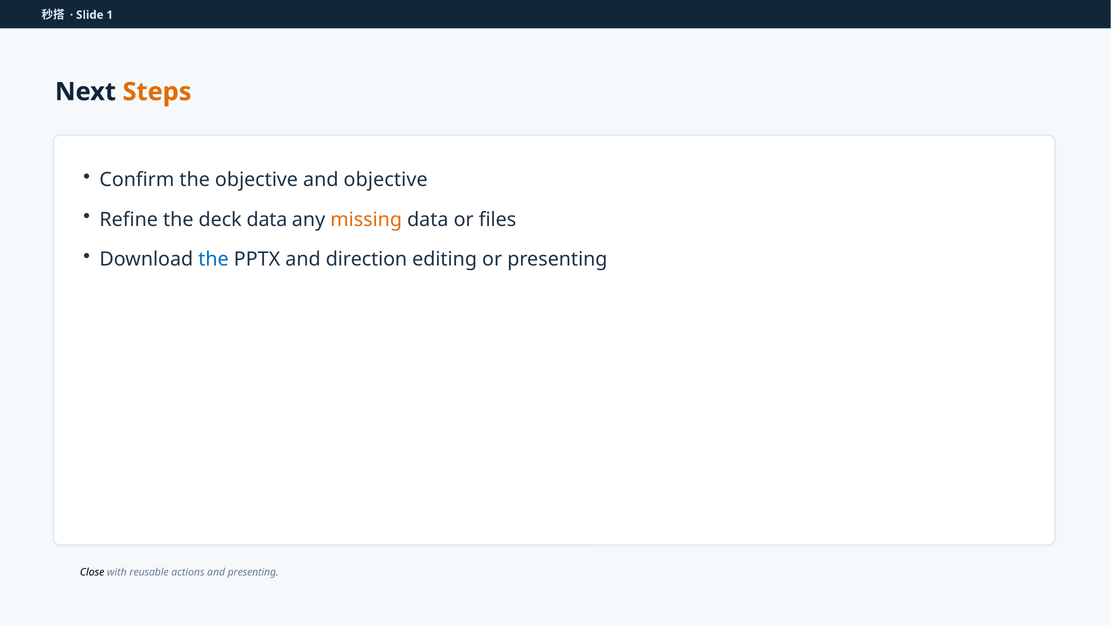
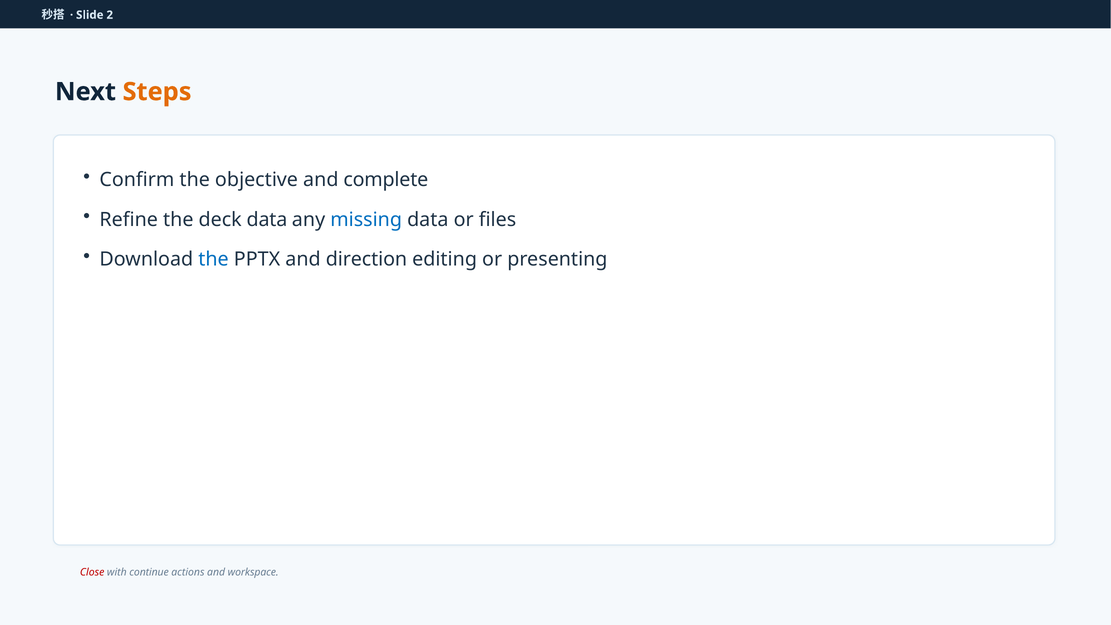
1: 1 -> 2
and objective: objective -> complete
missing colour: orange -> blue
Close colour: black -> red
reusable: reusable -> continue
and presenting: presenting -> workspace
